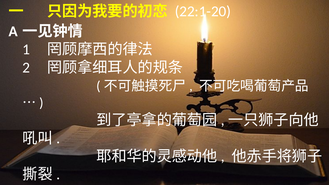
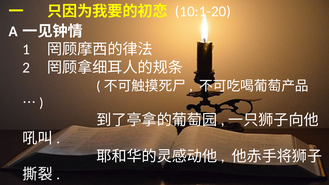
22:1-20: 22:1-20 -> 10:1-20
